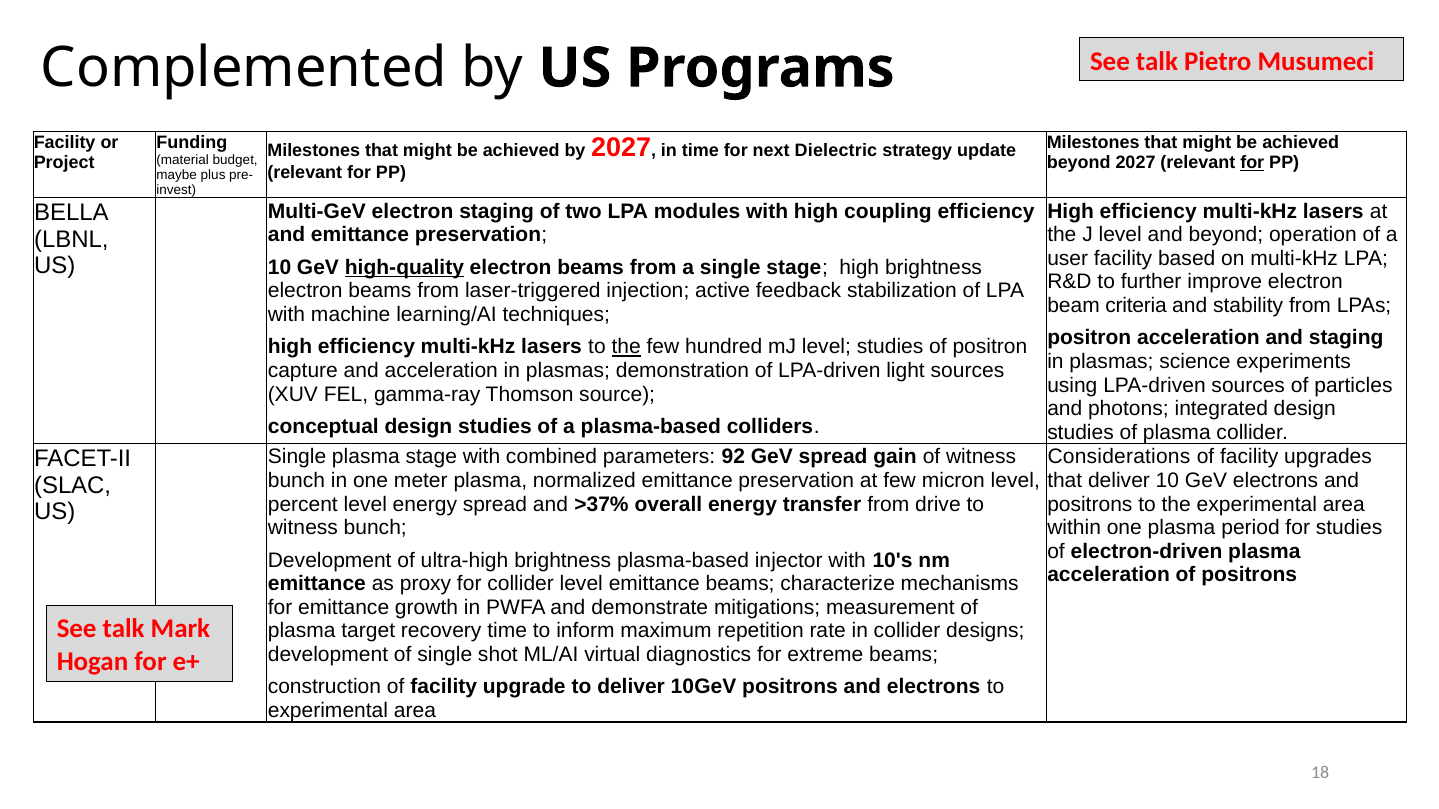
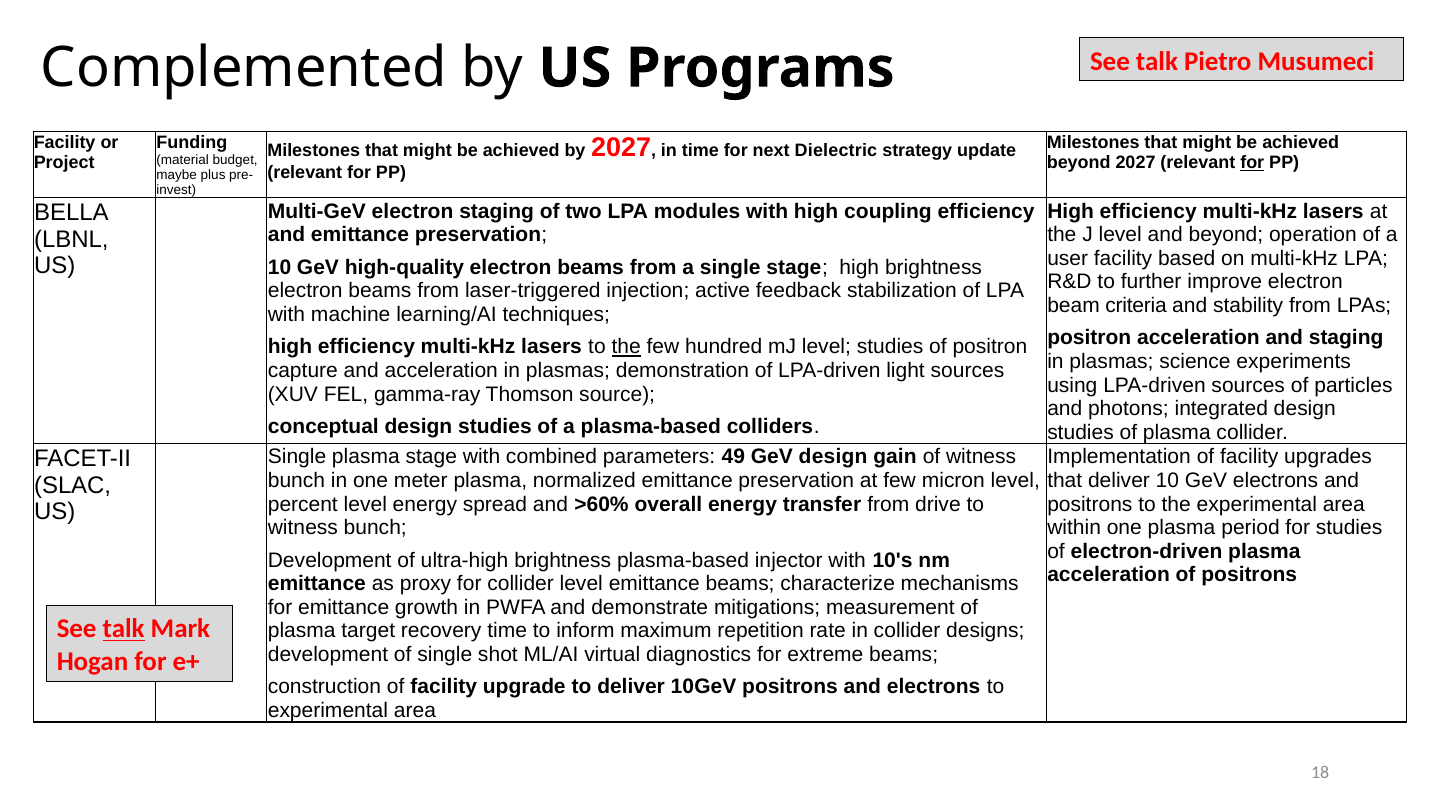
high-quality underline: present -> none
92: 92 -> 49
GeV spread: spread -> design
Considerations: Considerations -> Implementation
>37%: >37% -> >60%
talk at (124, 629) underline: none -> present
